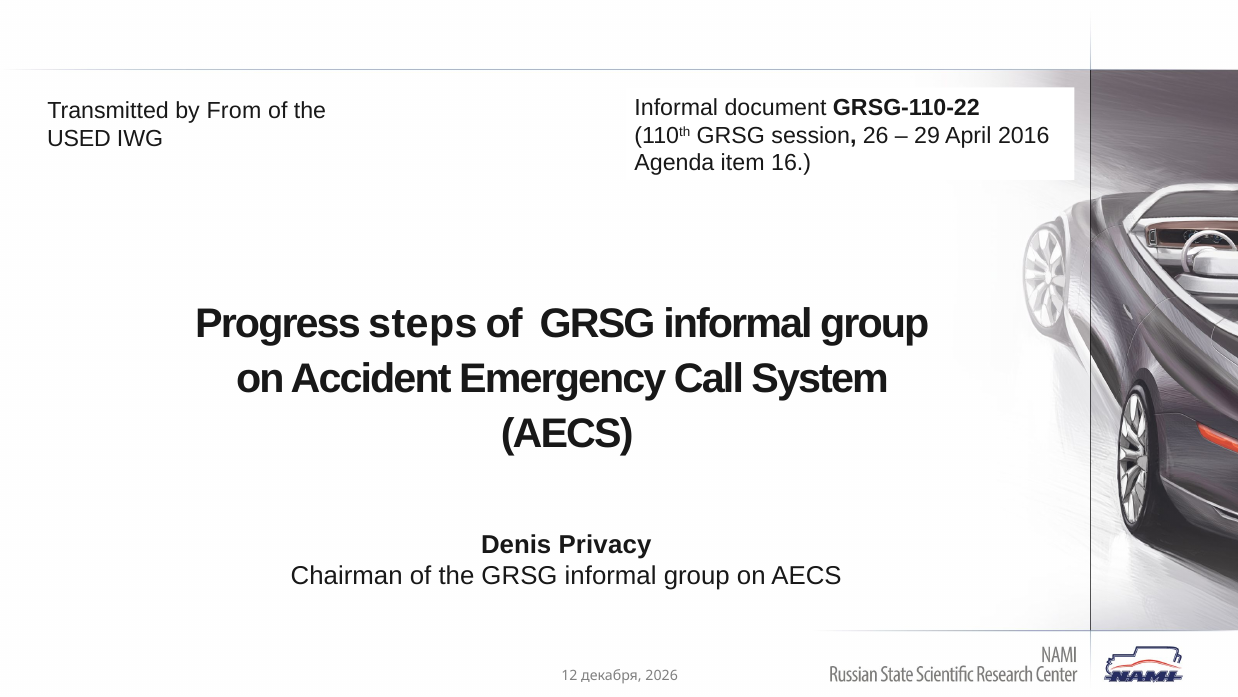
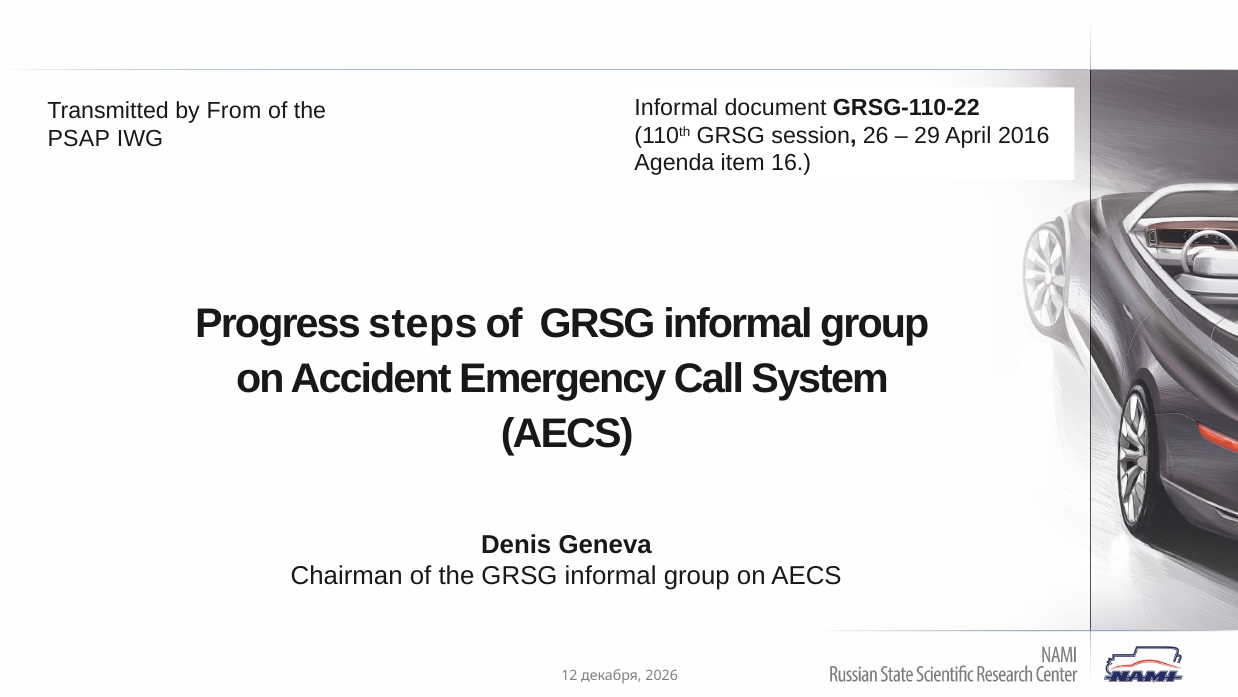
USED: USED -> PSAP
Privacy: Privacy -> Geneva
